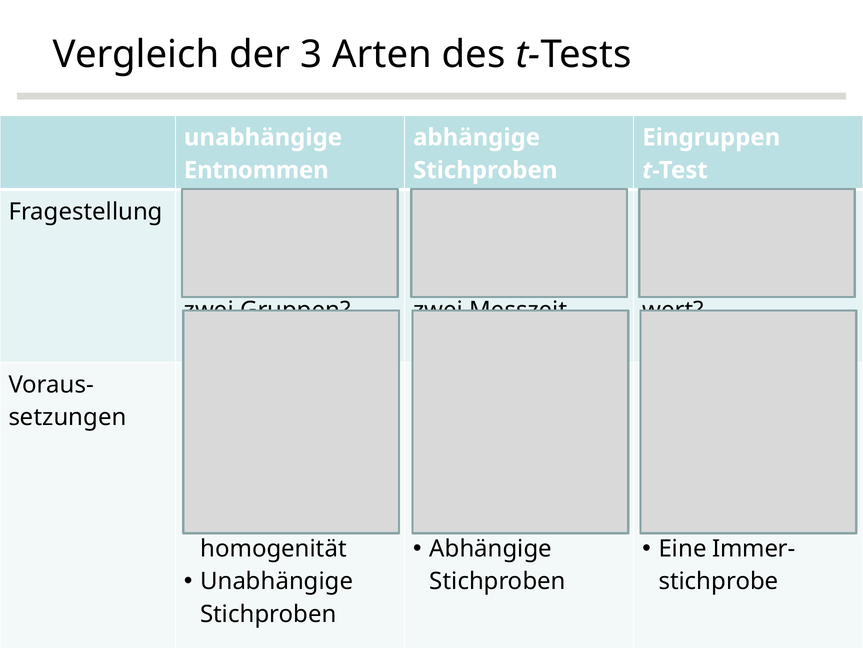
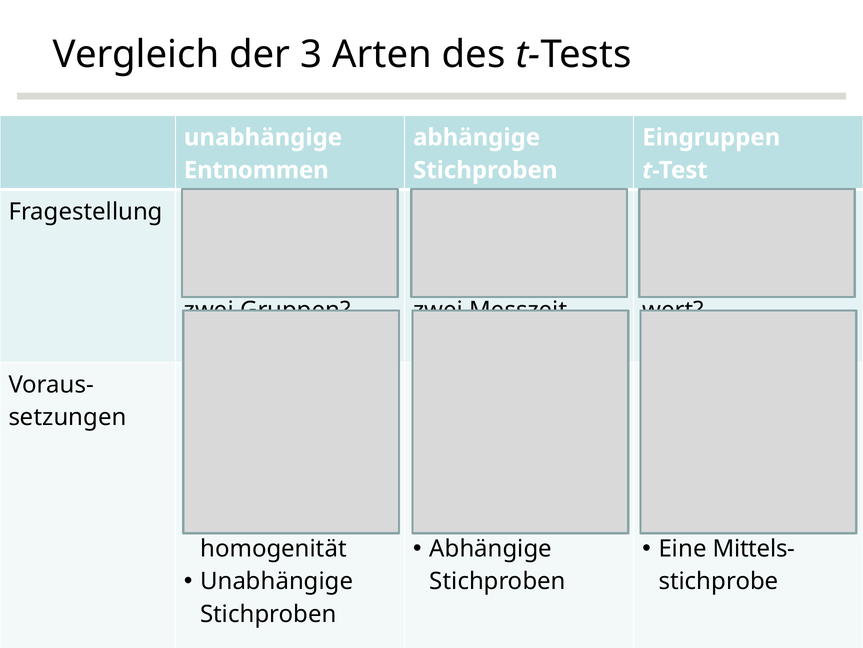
Immer-: Immer- -> Mittels-
